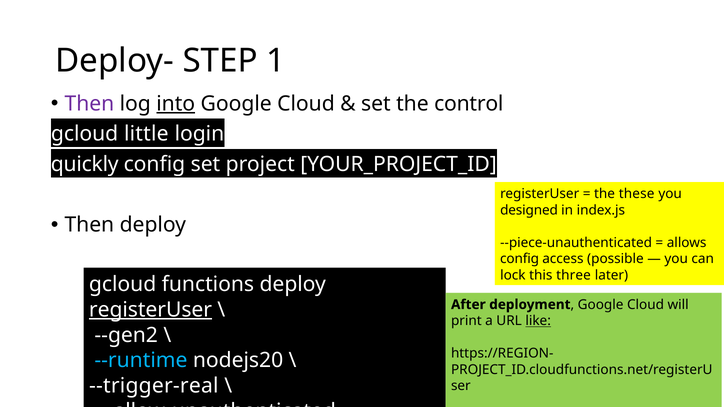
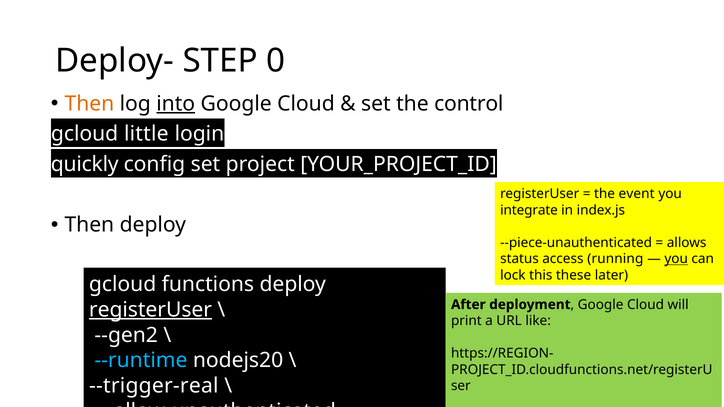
1: 1 -> 0
Then at (89, 104) colour: purple -> orange
these: these -> event
designed: designed -> integrate
config at (520, 259): config -> status
possible: possible -> running
you at (676, 259) underline: none -> present
three: three -> these
like underline: present -> none
